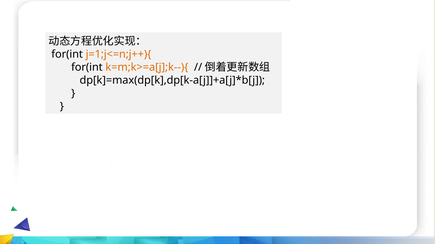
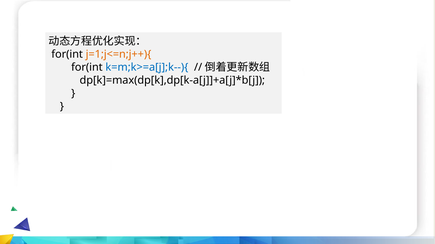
k=m;k>=a[j];k--){ colour: orange -> blue
